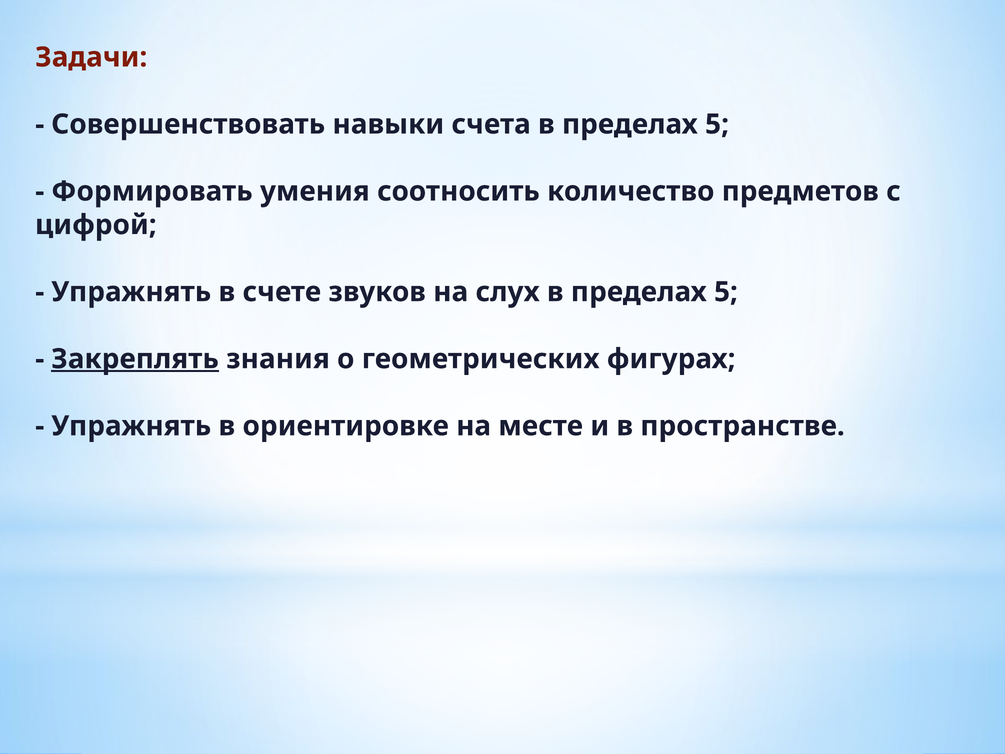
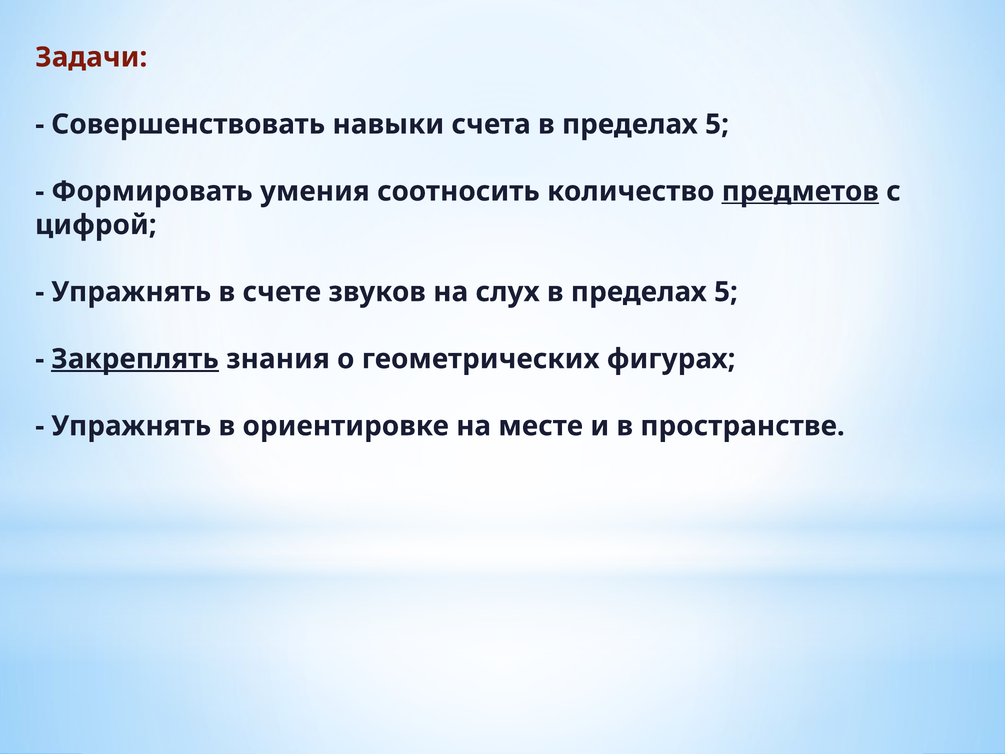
предметов underline: none -> present
